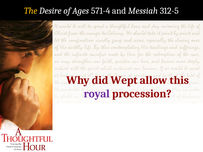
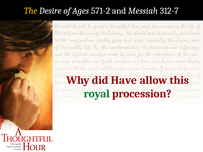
571-4: 571-4 -> 571-2
312-5: 312-5 -> 312-7
Wept: Wept -> Have
royal colour: purple -> green
